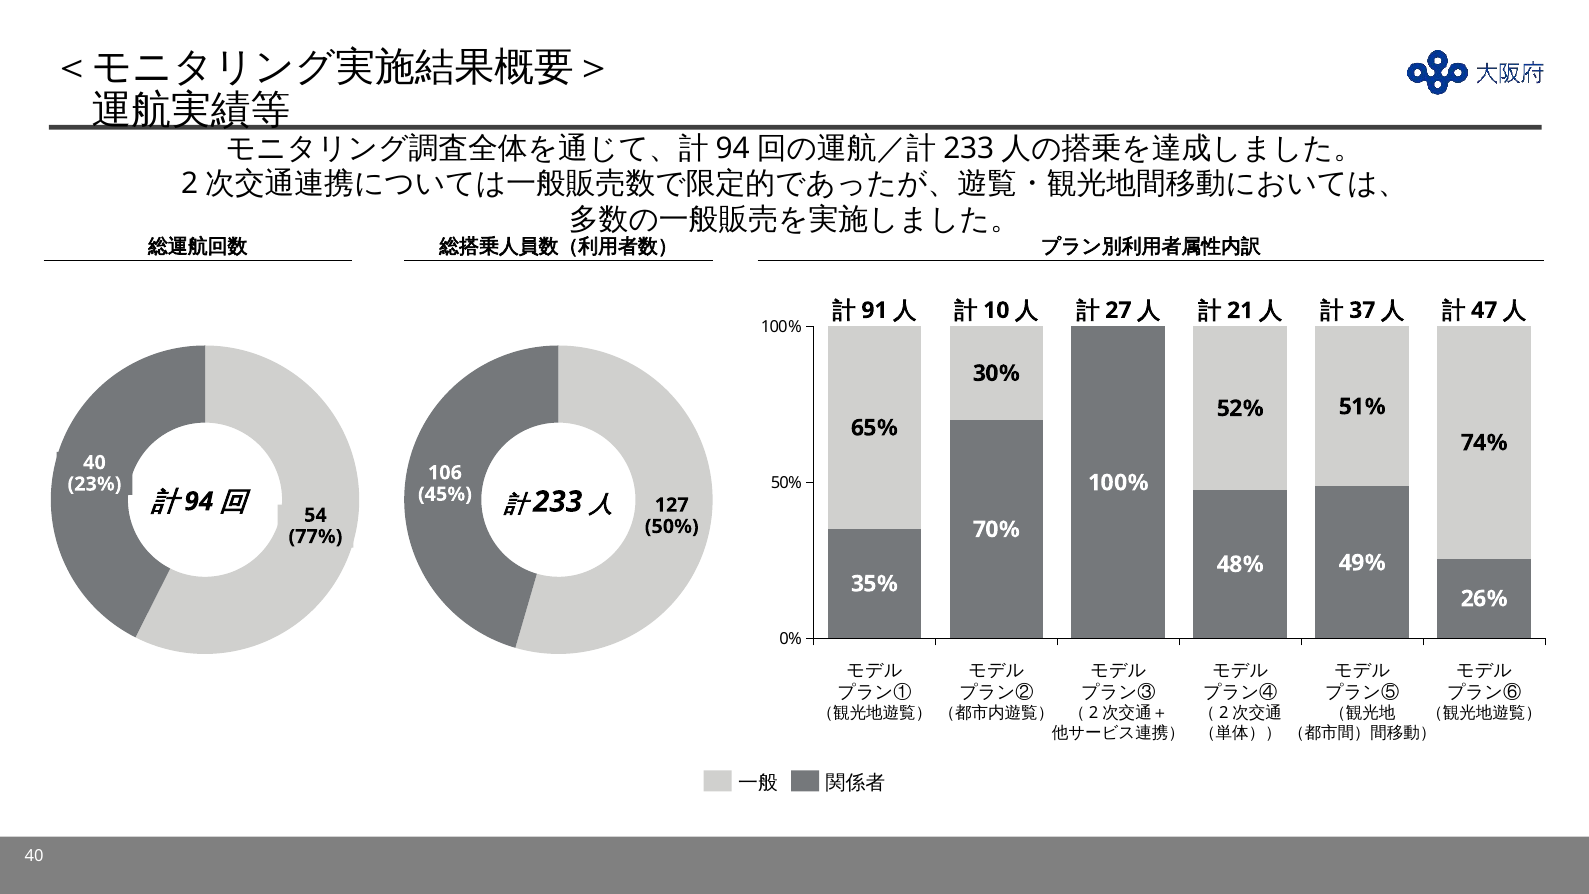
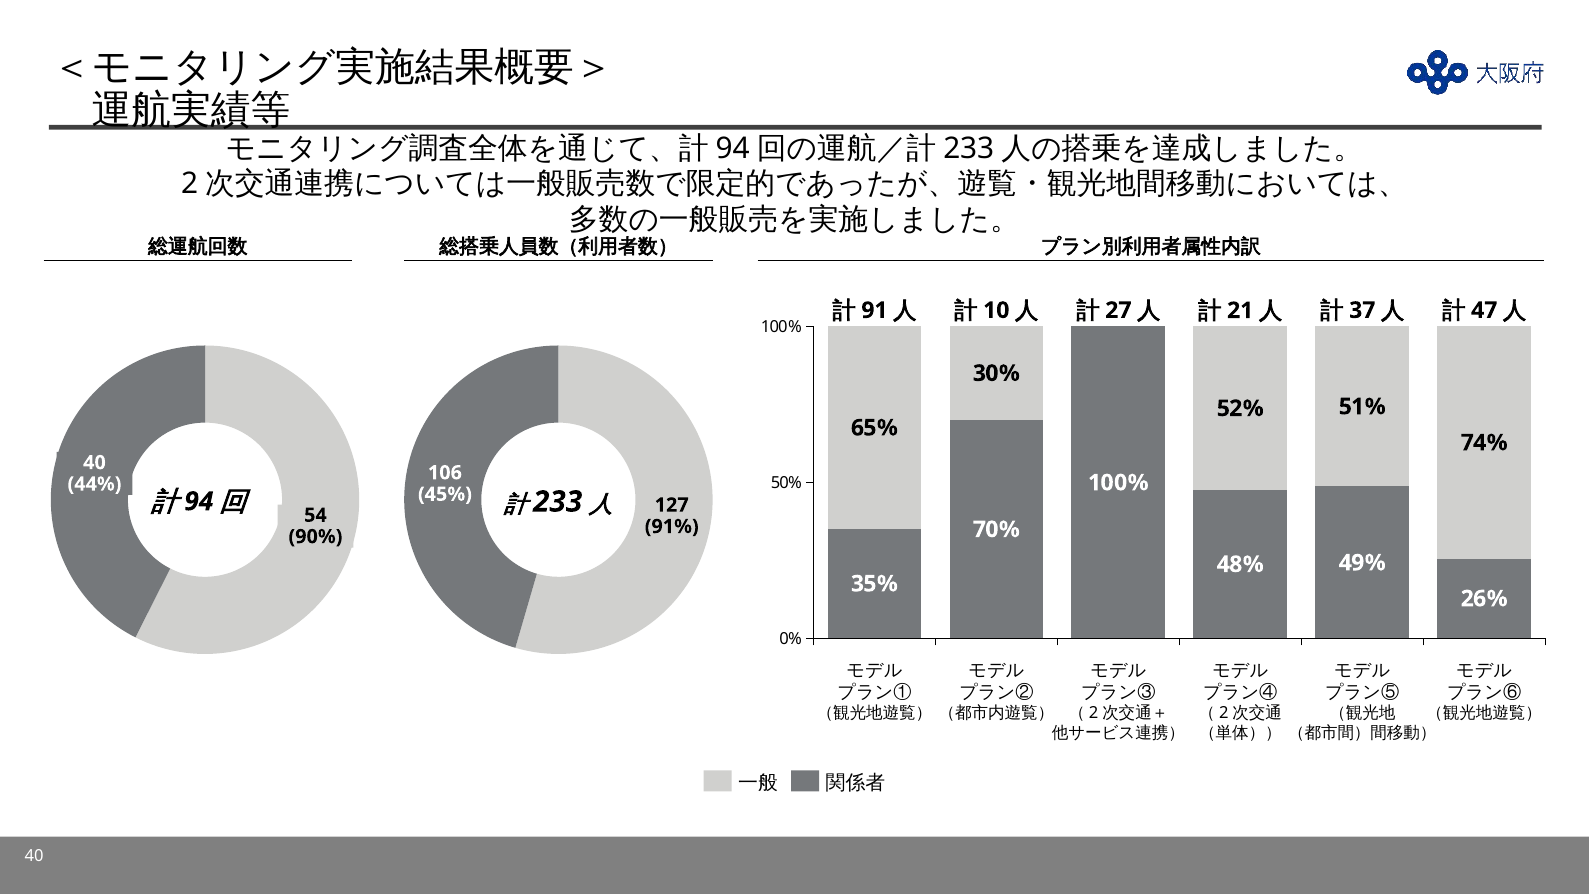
23%: 23% -> 44%
50% at (672, 526): 50% -> 91%
77%: 77% -> 90%
